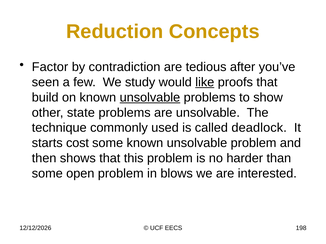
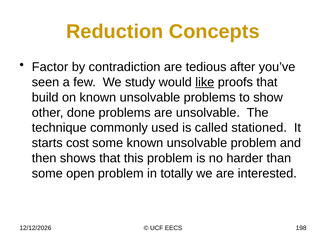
unsolvable at (150, 98) underline: present -> none
state: state -> done
deadlock: deadlock -> stationed
blows: blows -> totally
